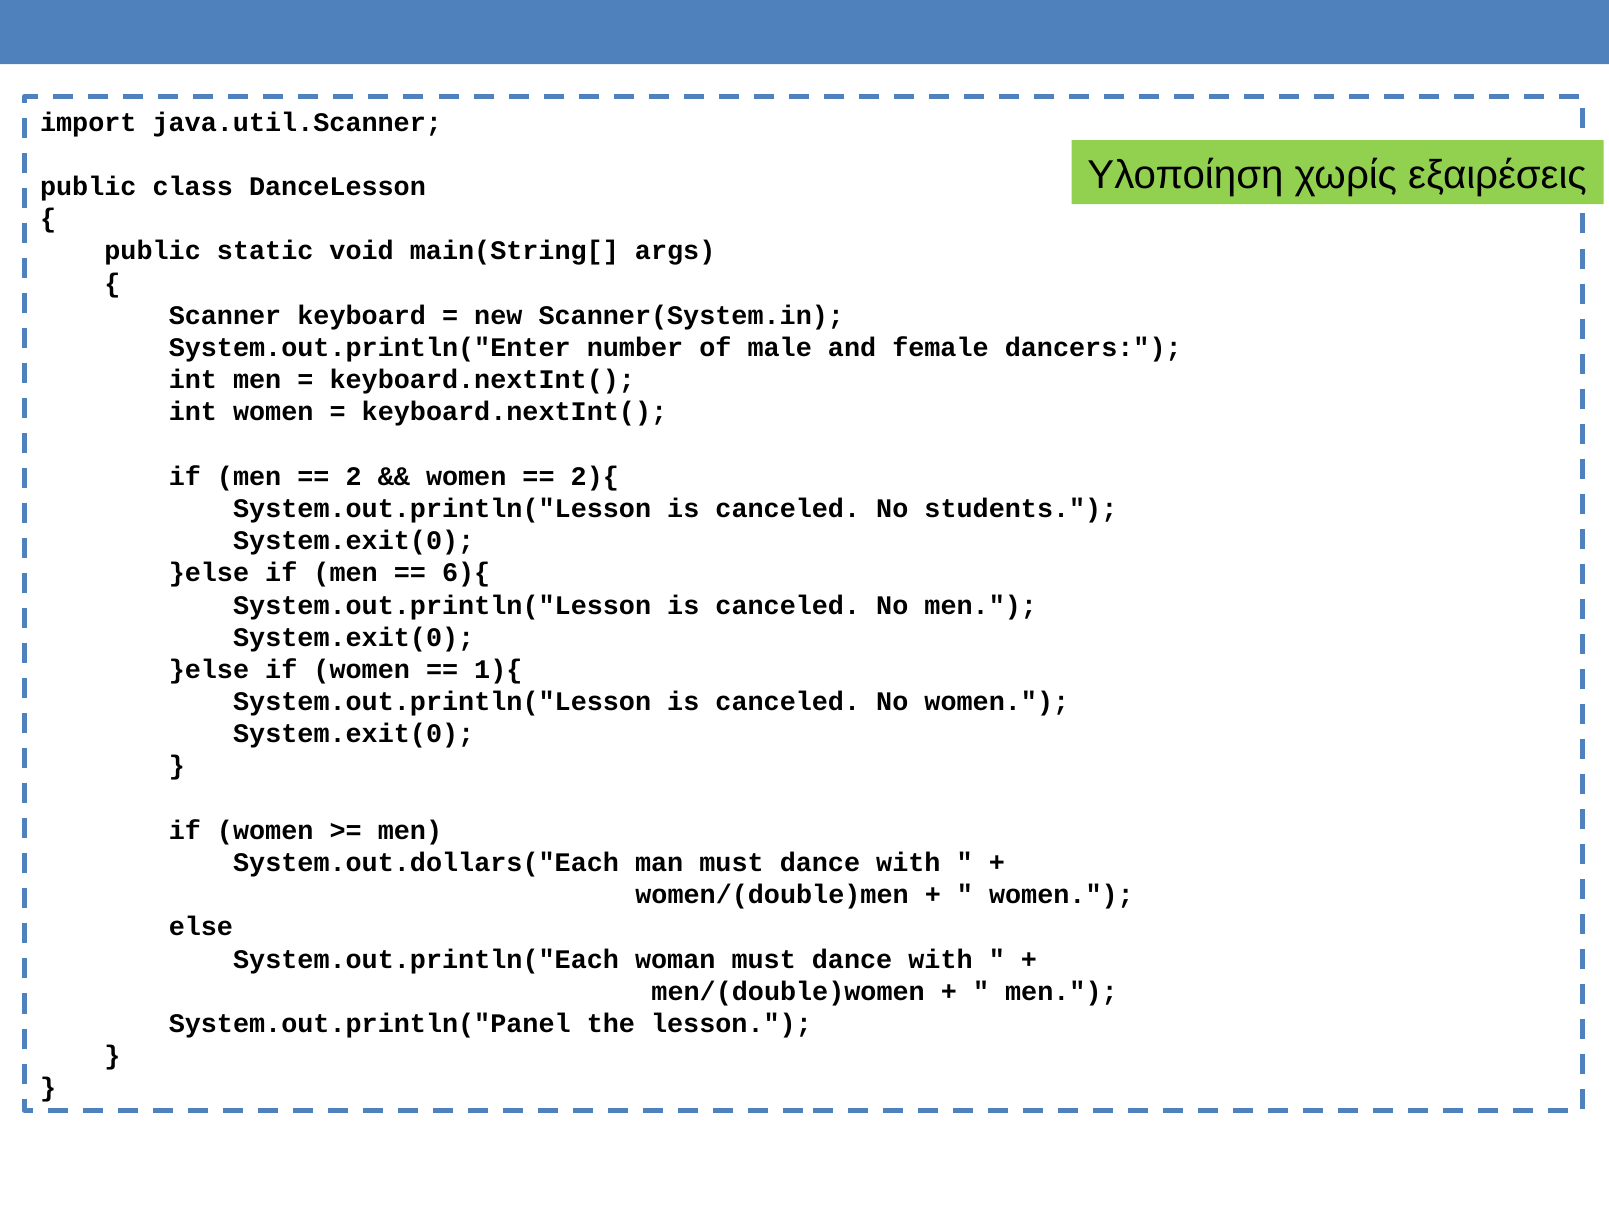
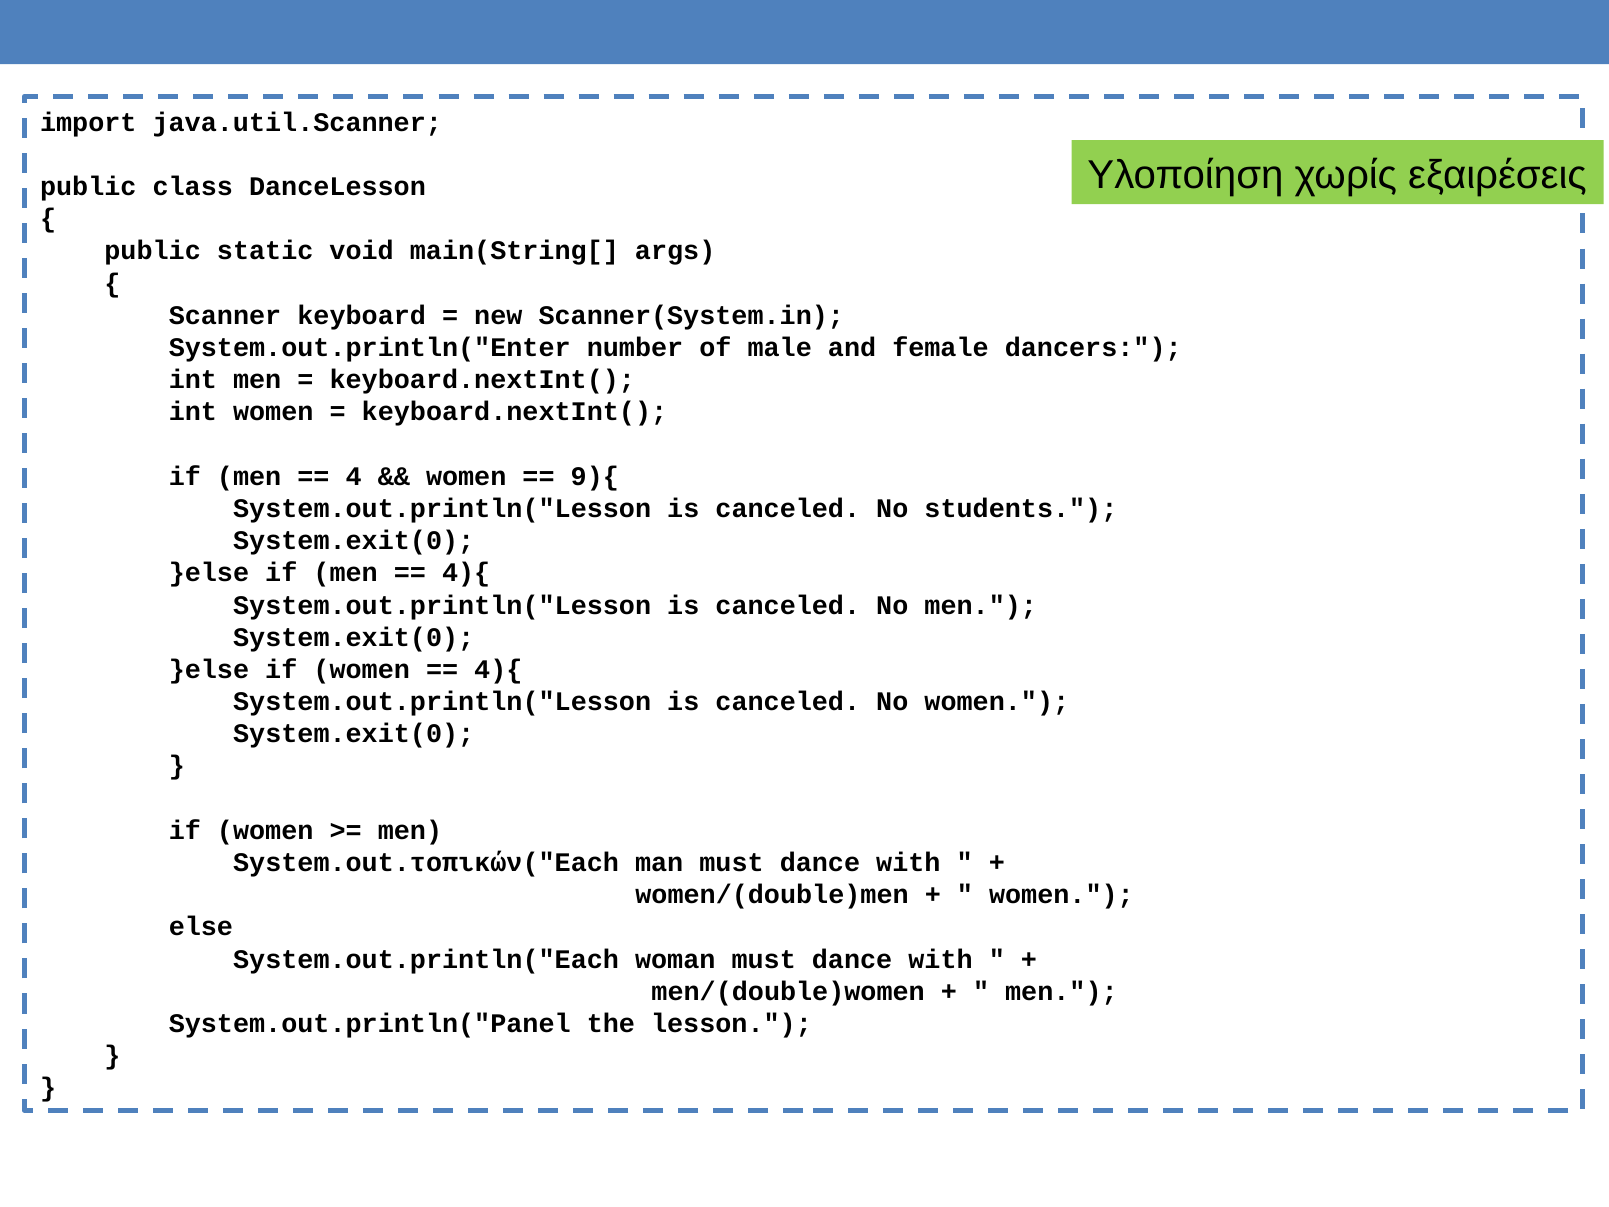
2: 2 -> 4
2){: 2){ -> 9){
6){ at (466, 573): 6){ -> 4){
1){ at (498, 669): 1){ -> 4){
System.out.dollars("Each: System.out.dollars("Each -> System.out.τοπικών("Each
